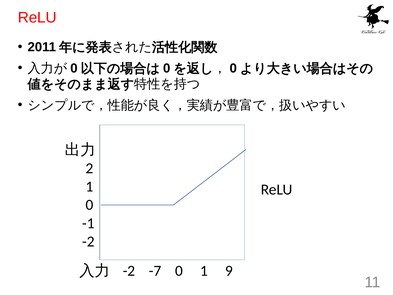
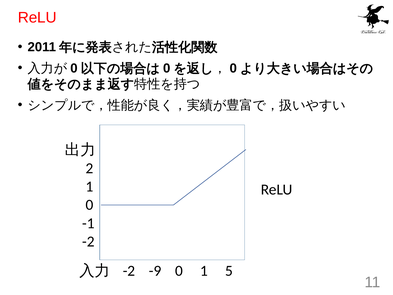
-7: -7 -> -9
9: 9 -> 5
